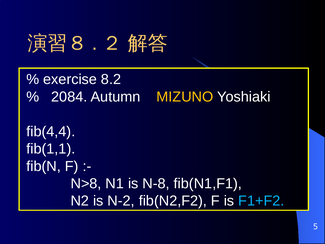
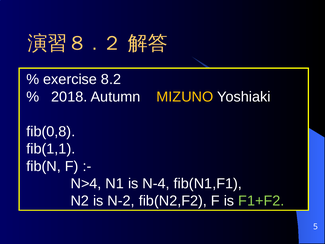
2084: 2084 -> 2018
fib(4,4: fib(4,4 -> fib(0,8
N>8: N>8 -> N>4
N-8: N-8 -> N-4
F1+F2 colour: light blue -> light green
